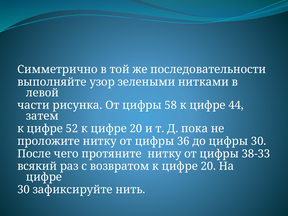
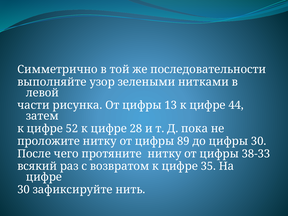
58: 58 -> 13
52 к цифре 20: 20 -> 28
36: 36 -> 89
возвратом к цифре 20: 20 -> 35
